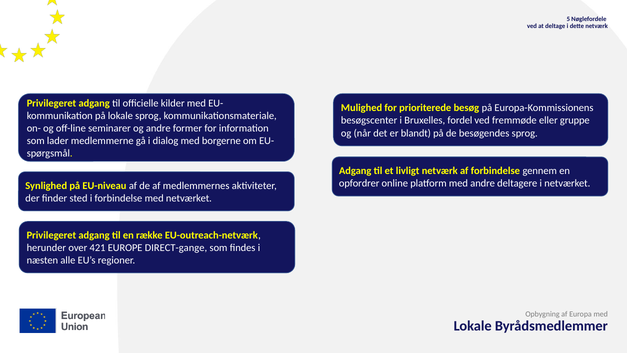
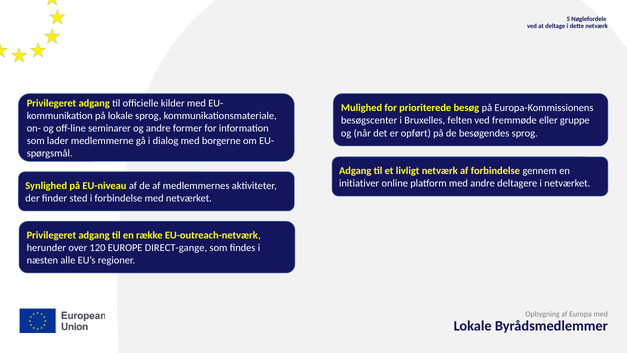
fordel: fordel -> felten
blandt: blandt -> opført
opfordrer: opfordrer -> initiativer
421: 421 -> 120
